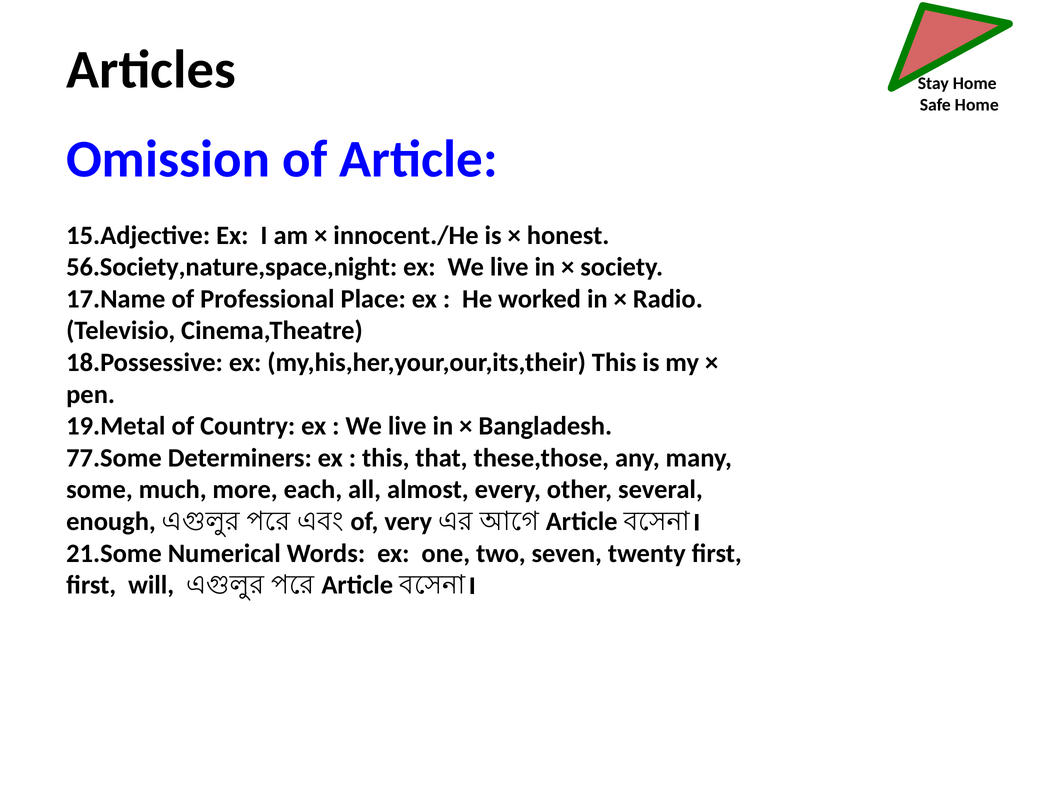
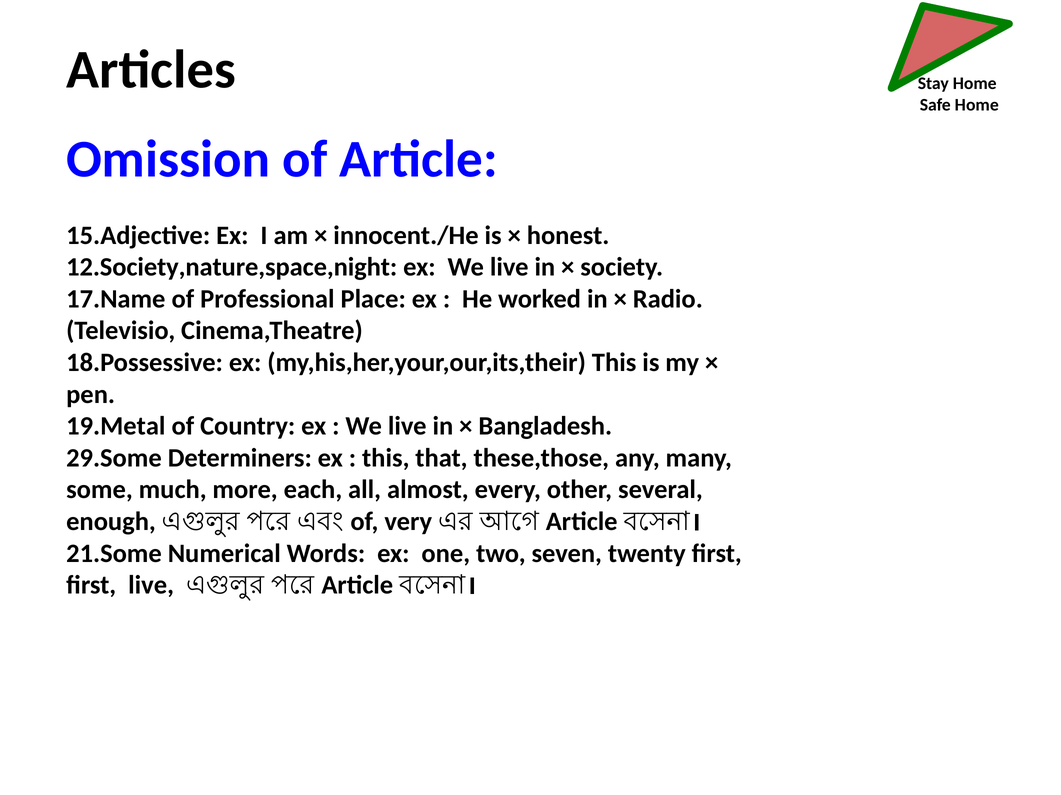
56.Society,nature,space,night: 56.Society,nature,space,night -> 12.Society,nature,space,night
77.Some: 77.Some -> 29.Some
first will: will -> live
